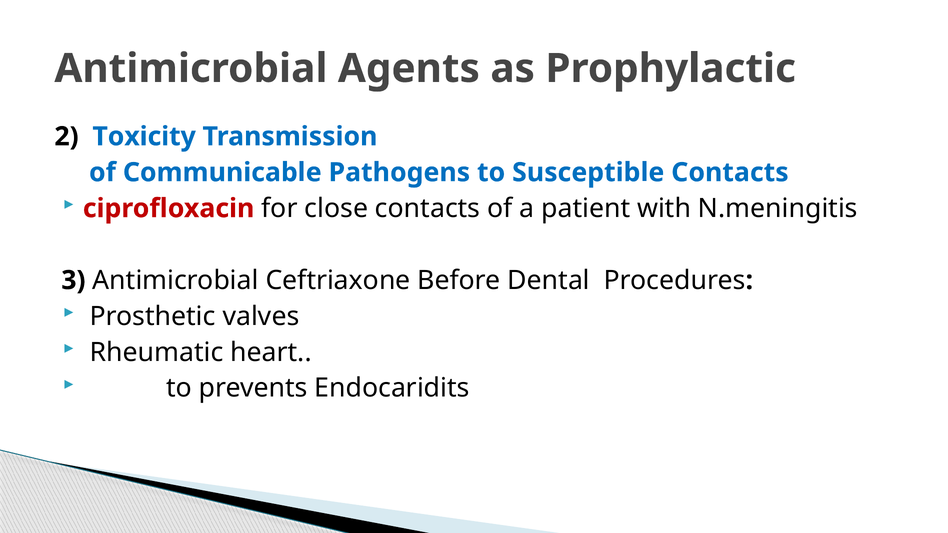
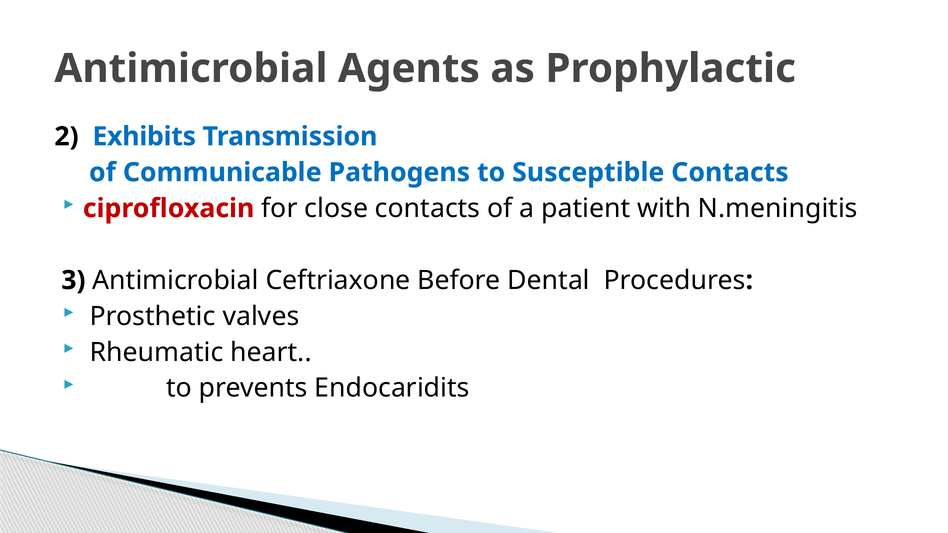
Toxicity: Toxicity -> Exhibits
